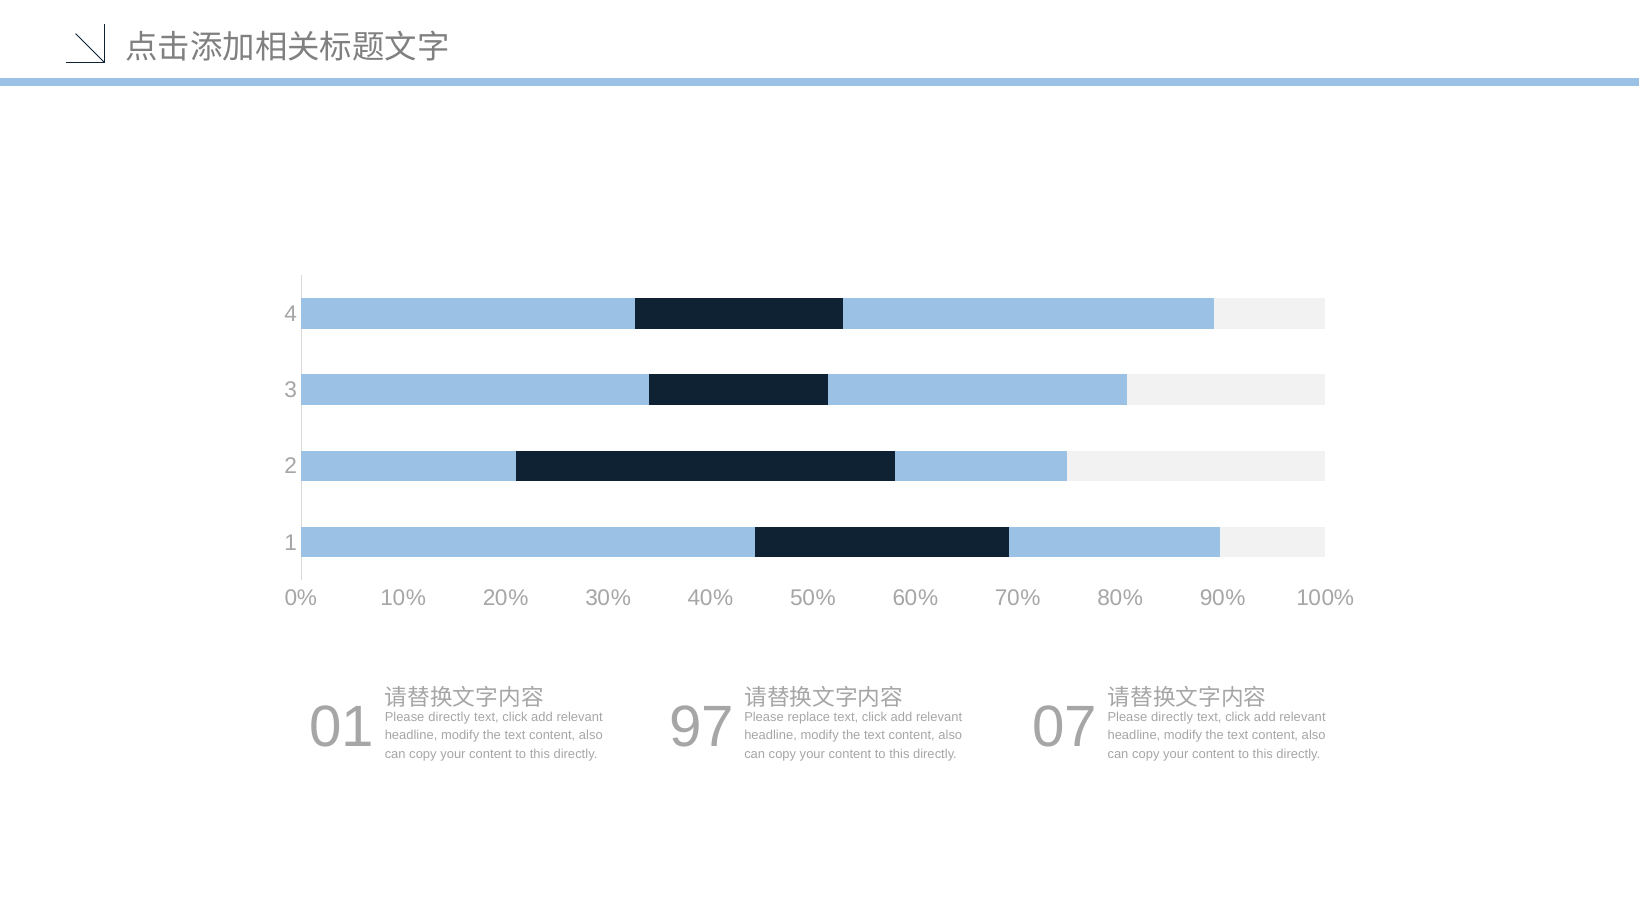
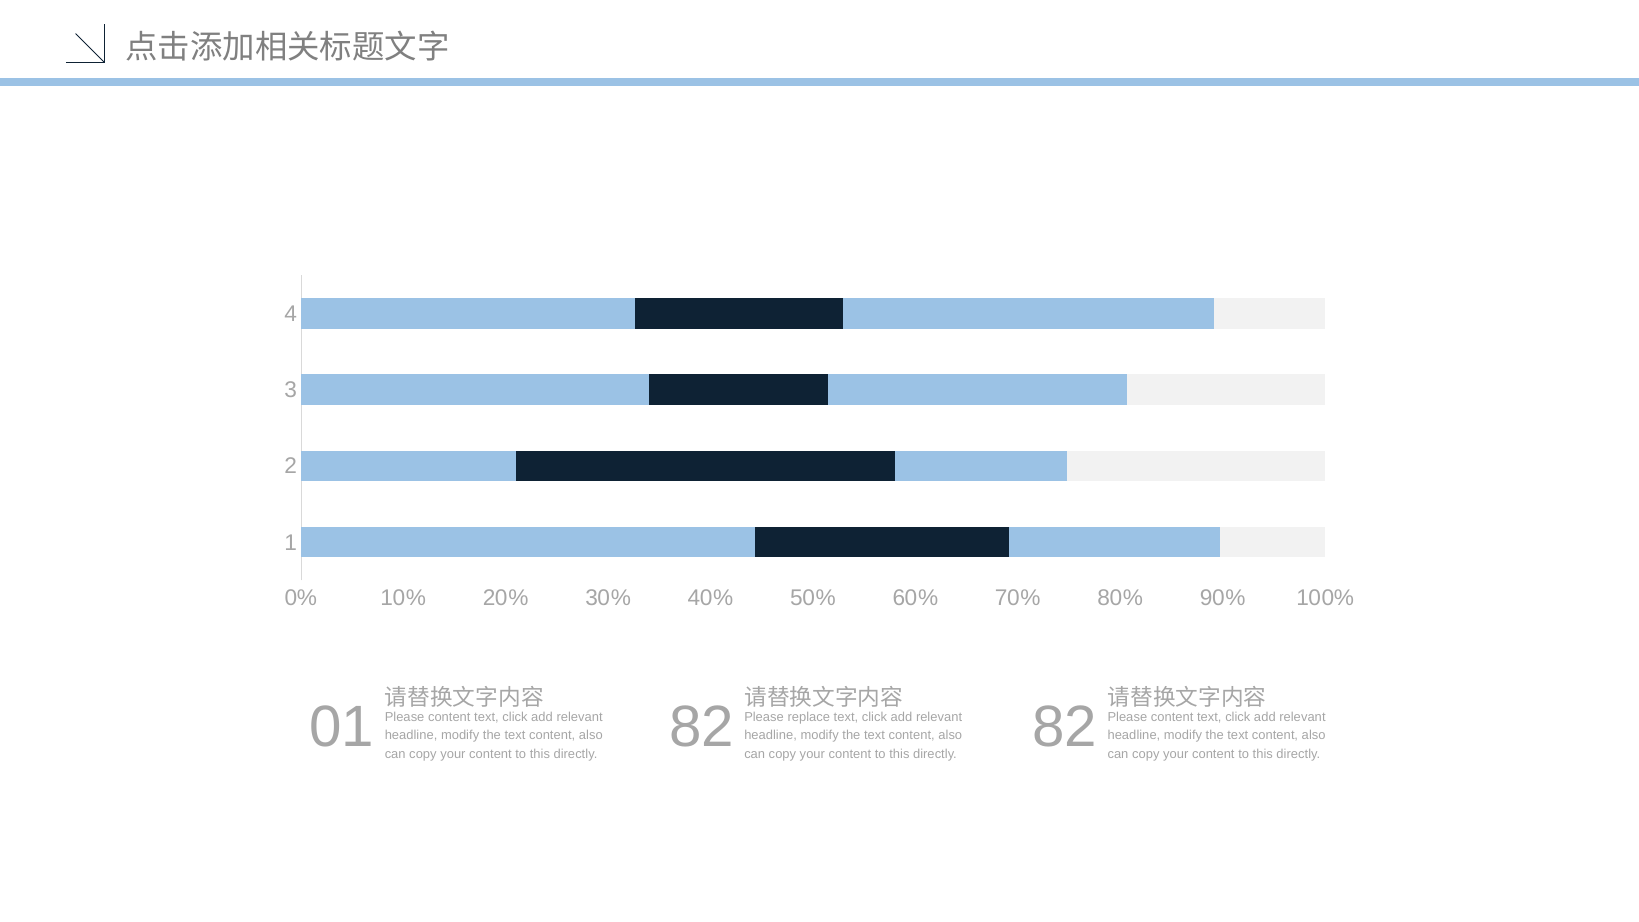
97 at (701, 727): 97 -> 82
07 at (1065, 727): 07 -> 82
directly at (1172, 717): directly -> content
01 Please directly: directly -> content
